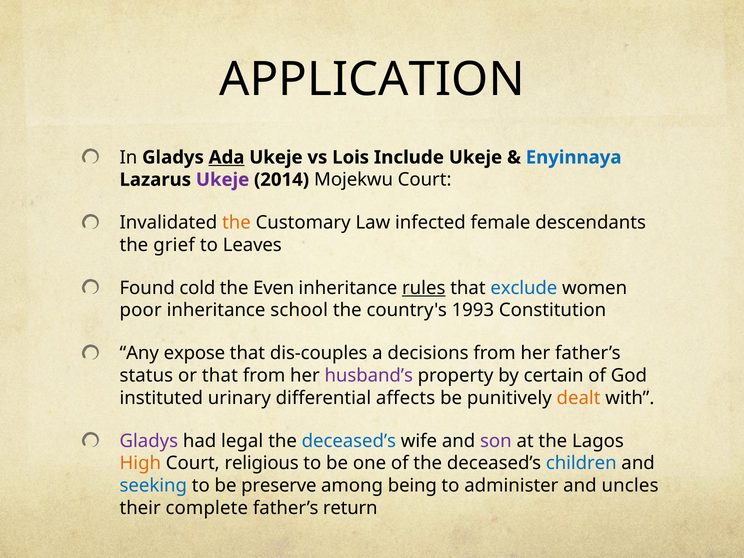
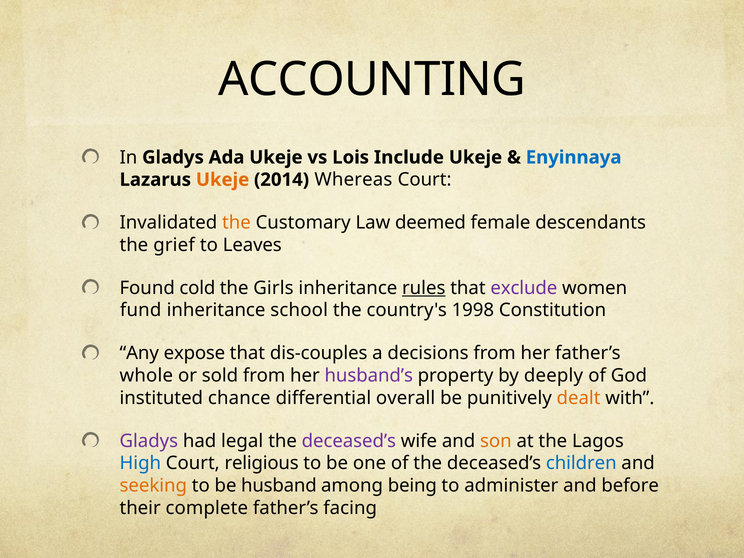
APPLICATION: APPLICATION -> ACCOUNTING
Ada underline: present -> none
Ukeje at (223, 180) colour: purple -> orange
Mojekwu: Mojekwu -> Whereas
infected: infected -> deemed
Even: Even -> Girls
exclude colour: blue -> purple
poor: poor -> fund
1993: 1993 -> 1998
status: status -> whole
or that: that -> sold
certain: certain -> deeply
urinary: urinary -> chance
affects: affects -> overall
deceased’s at (349, 441) colour: blue -> purple
son colour: purple -> orange
High colour: orange -> blue
seeking colour: blue -> orange
preserve: preserve -> husband
uncles: uncles -> before
return: return -> facing
